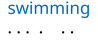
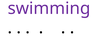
swimming colour: blue -> purple
